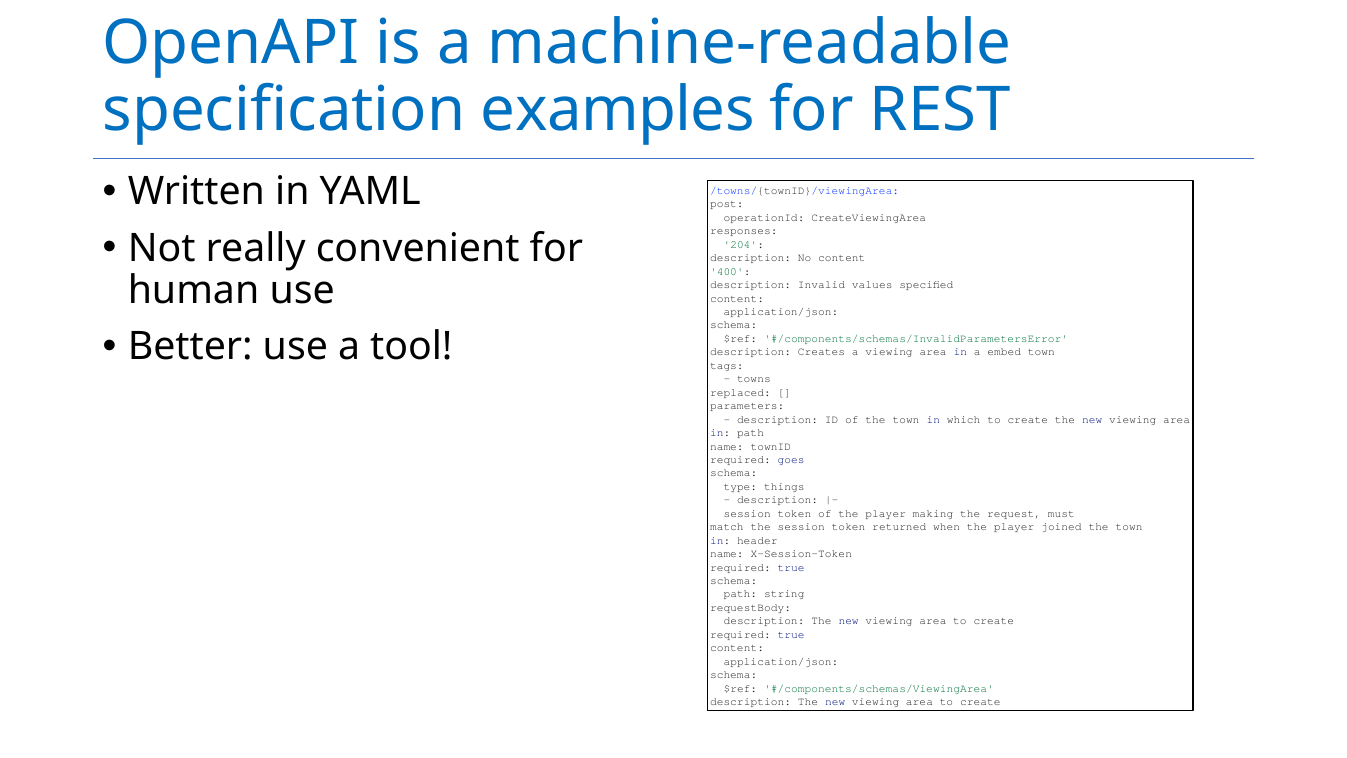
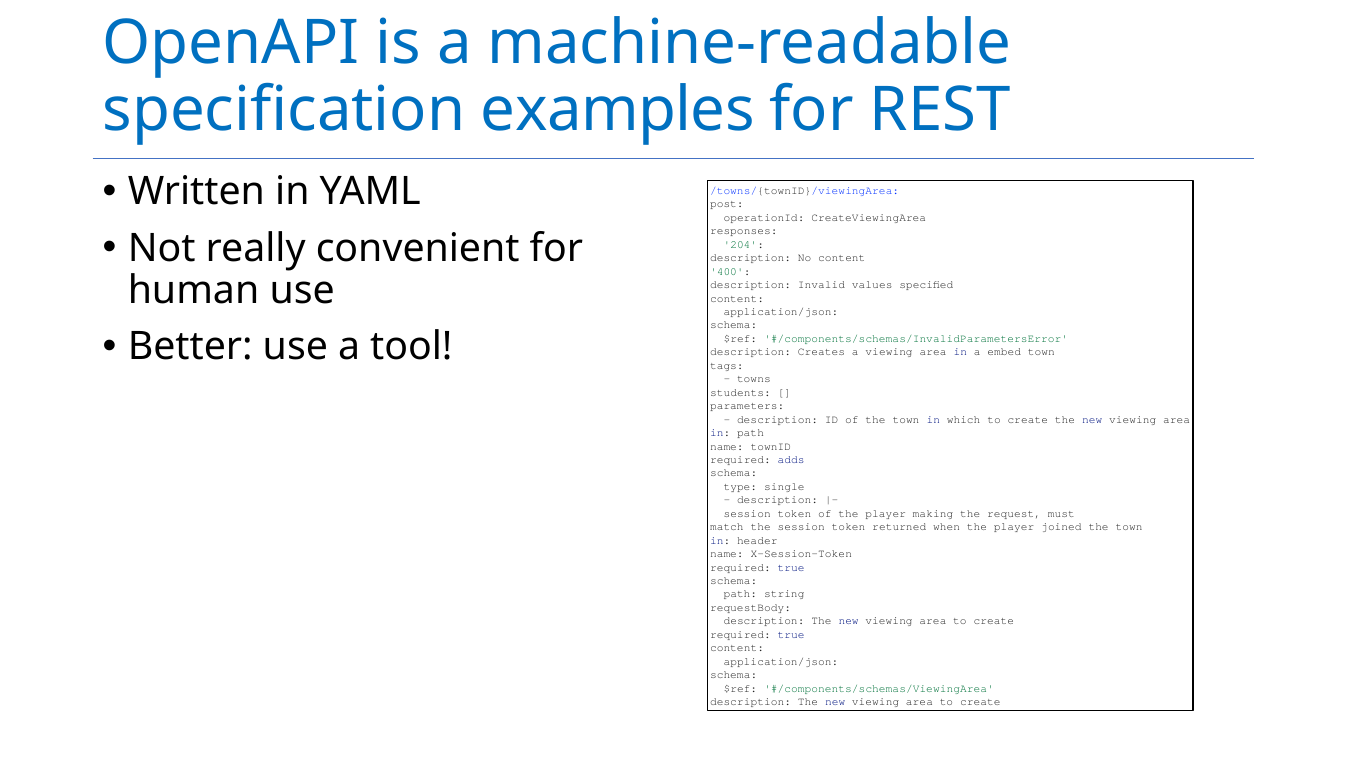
replaced: replaced -> students
goes: goes -> adds
things: things -> single
